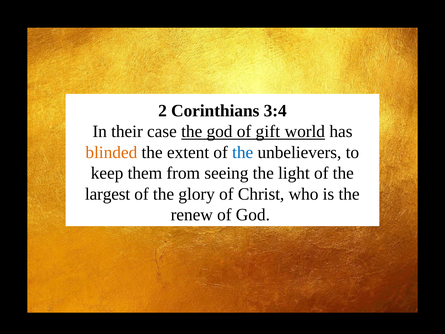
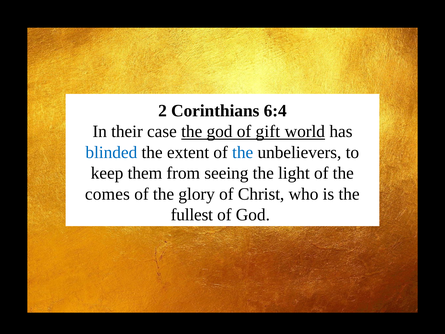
3:4: 3:4 -> 6:4
blinded colour: orange -> blue
largest: largest -> comes
renew: renew -> fullest
